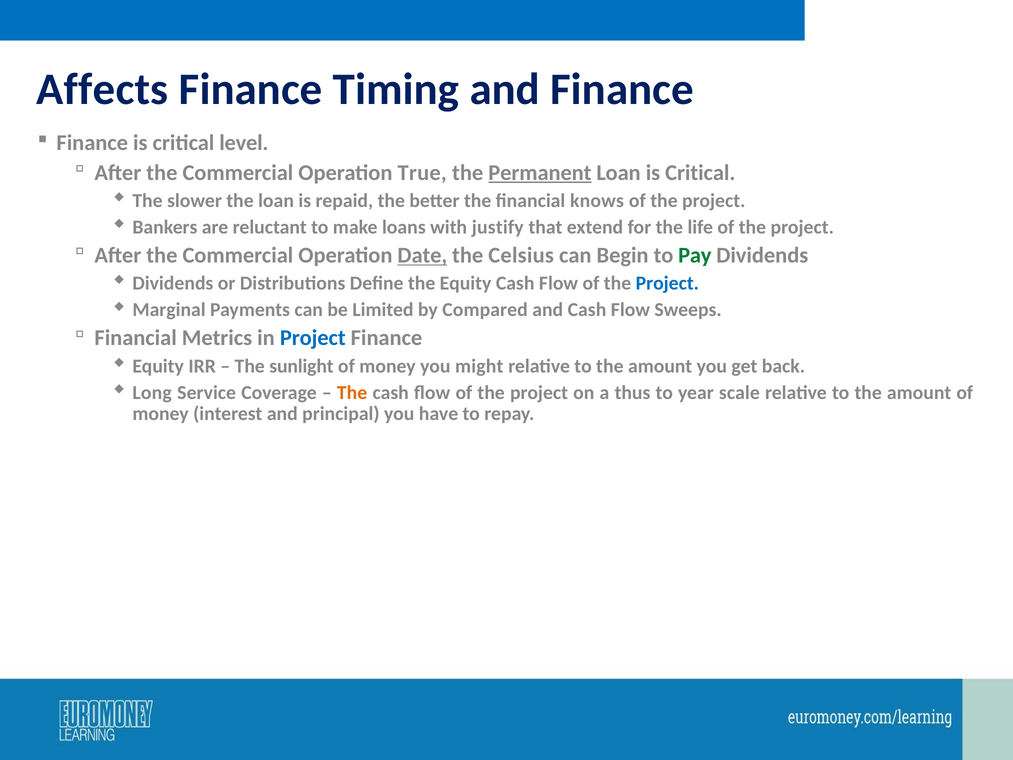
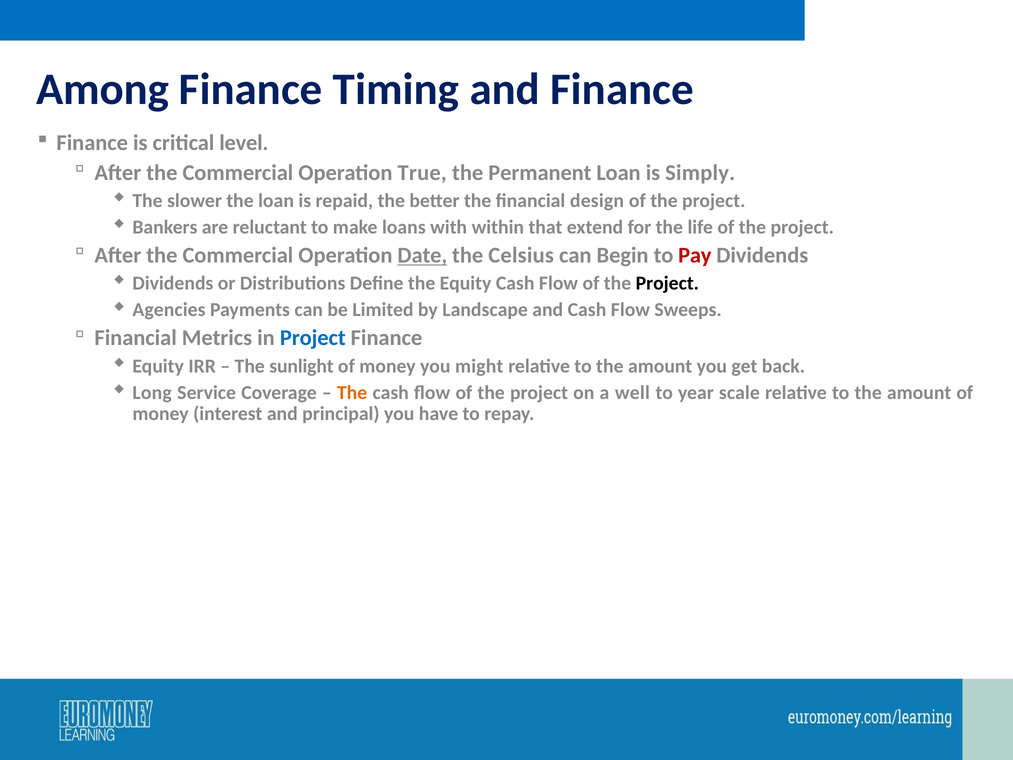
Affects: Affects -> Among
Permanent underline: present -> none
Loan is Critical: Critical -> Simply
knows: knows -> design
justify: justify -> within
Pay colour: green -> red
Project at (667, 283) colour: blue -> black
Marginal: Marginal -> Agencies
Compared: Compared -> Landscape
thus: thus -> well
